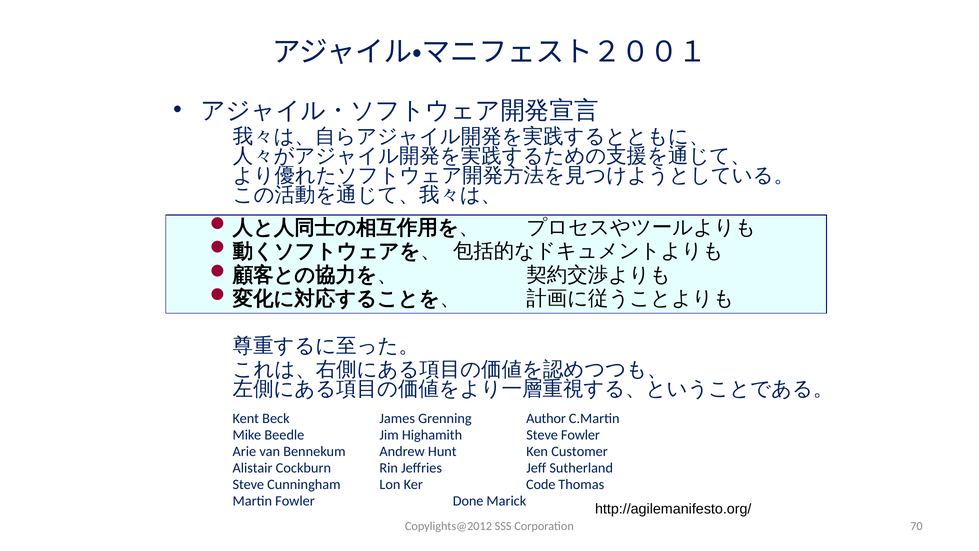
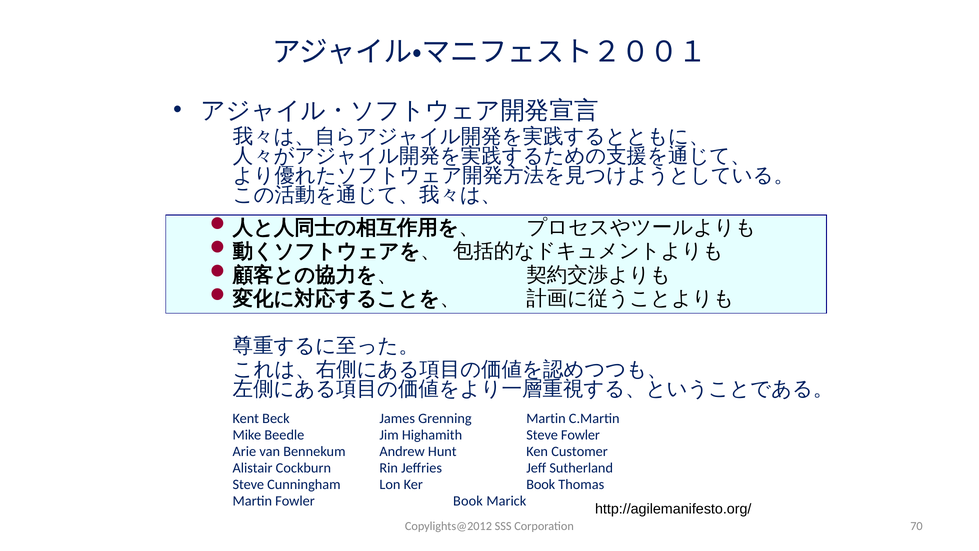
Grenning Author: Author -> Martin
Ker Code: Code -> Book
Fowler Done: Done -> Book
